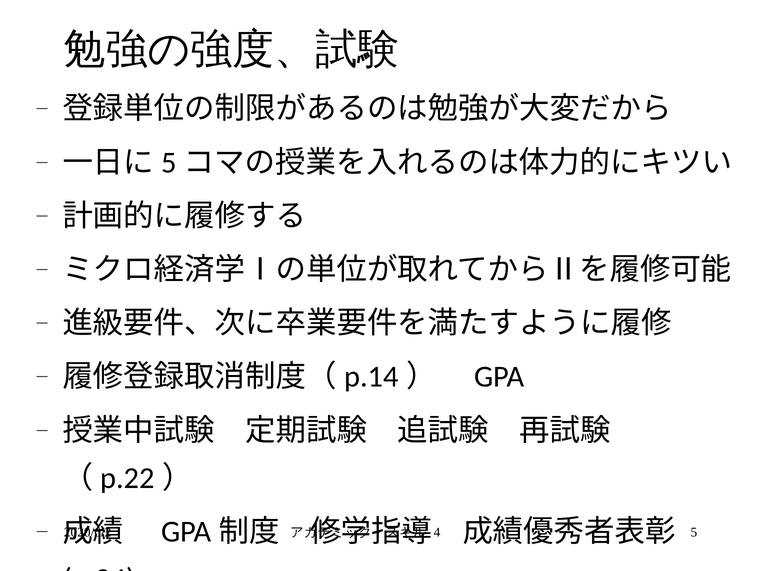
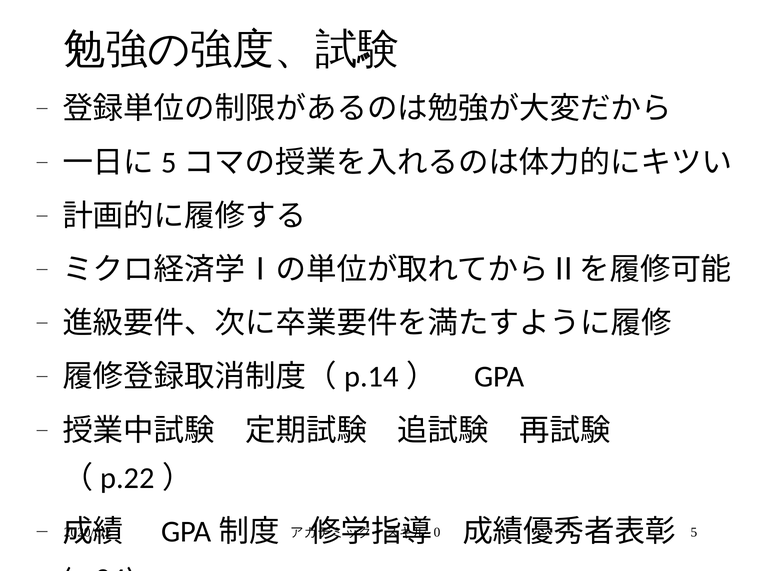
4: 4 -> 0
